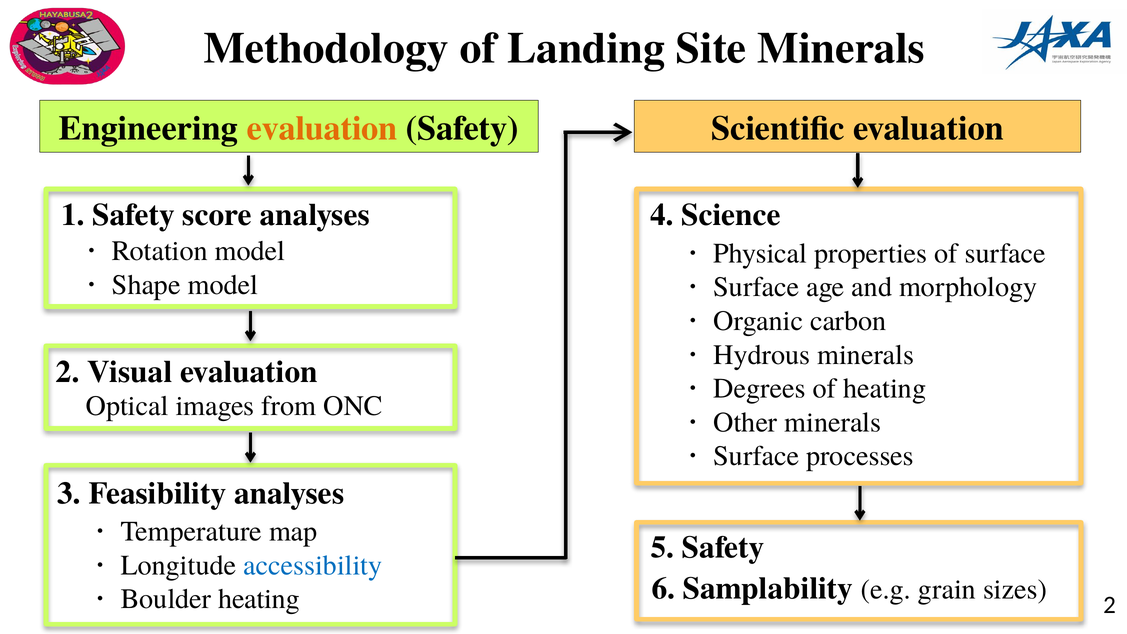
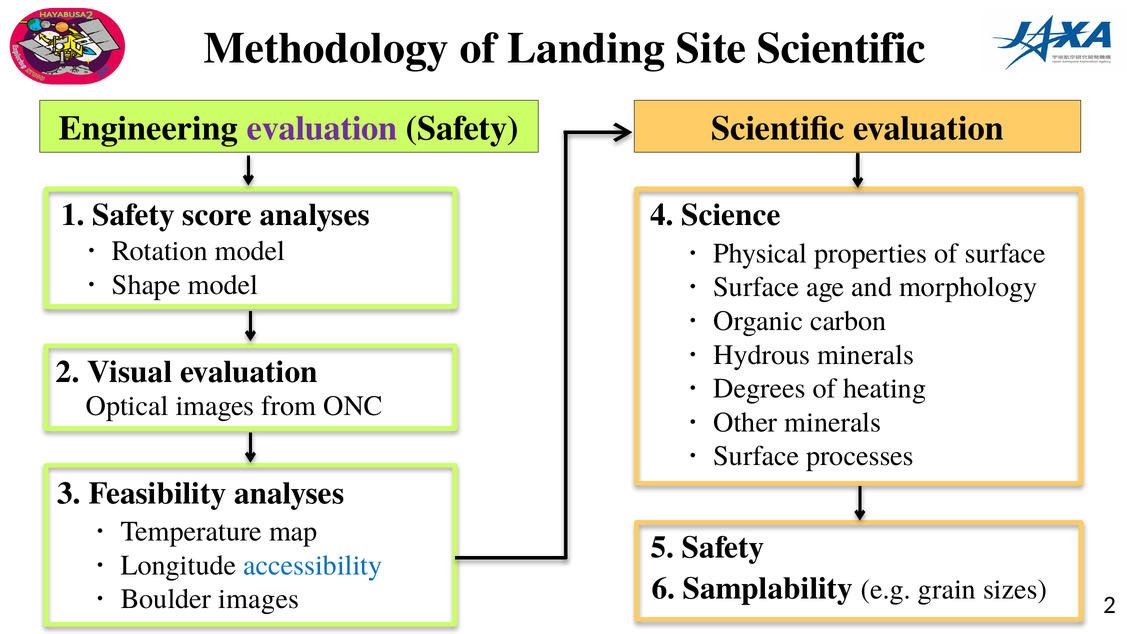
Site Minerals: Minerals -> Scientific
evaluation at (322, 129) colour: orange -> purple
heating at (259, 599): heating -> images
